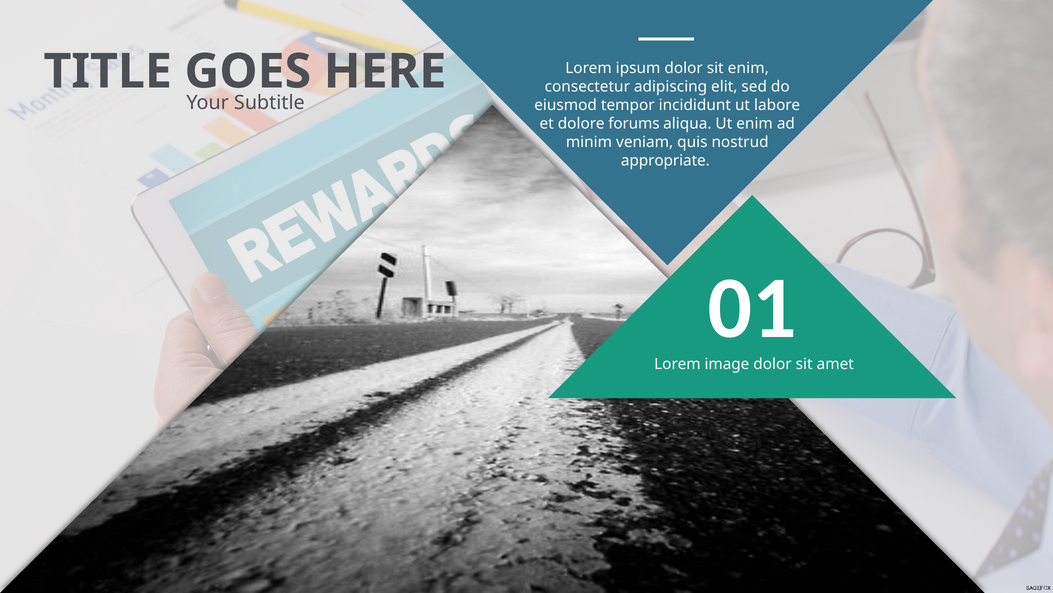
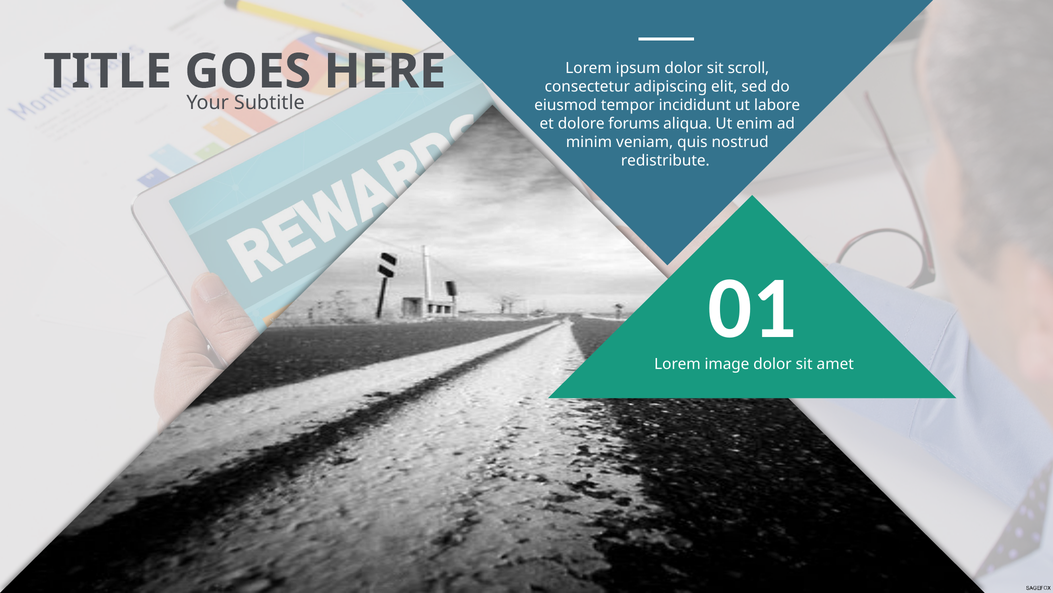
sit enim: enim -> scroll
appropriate: appropriate -> redistribute
